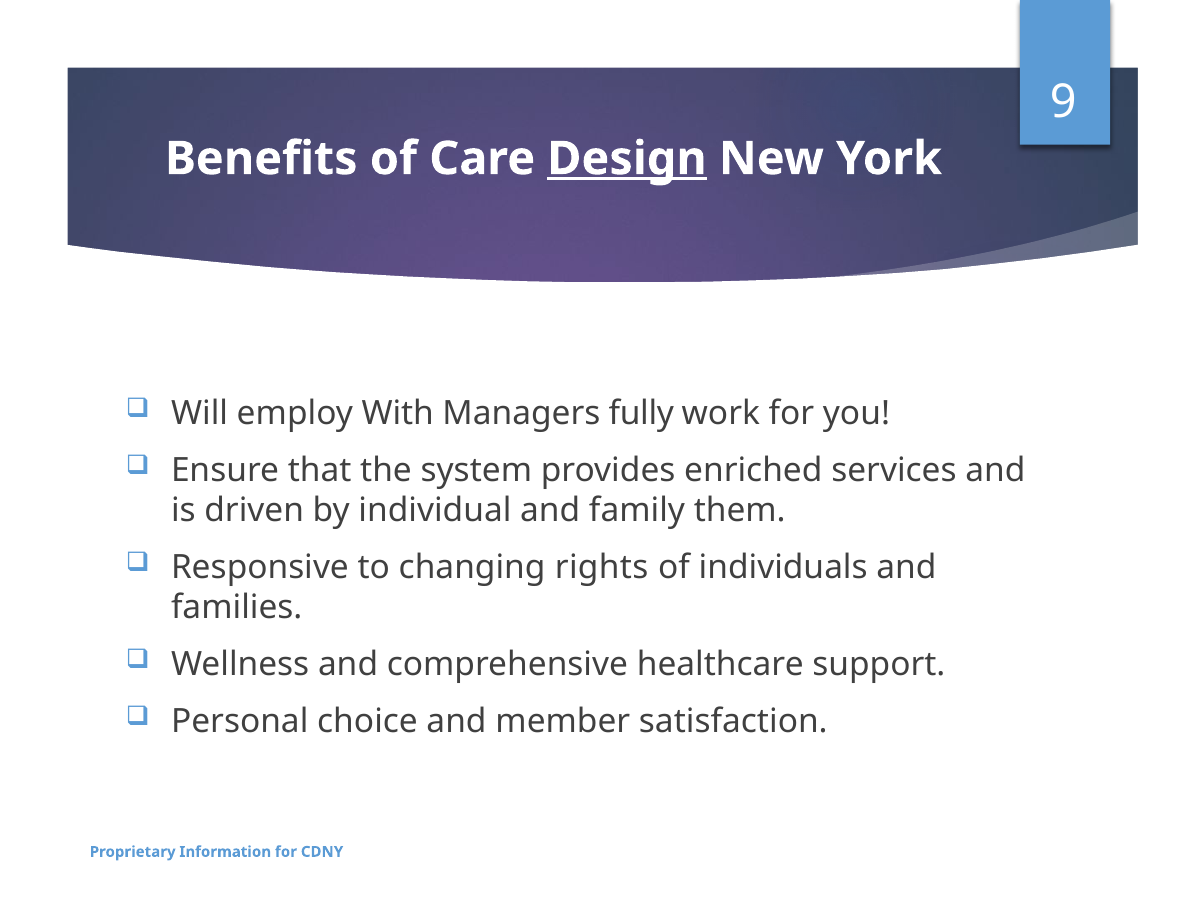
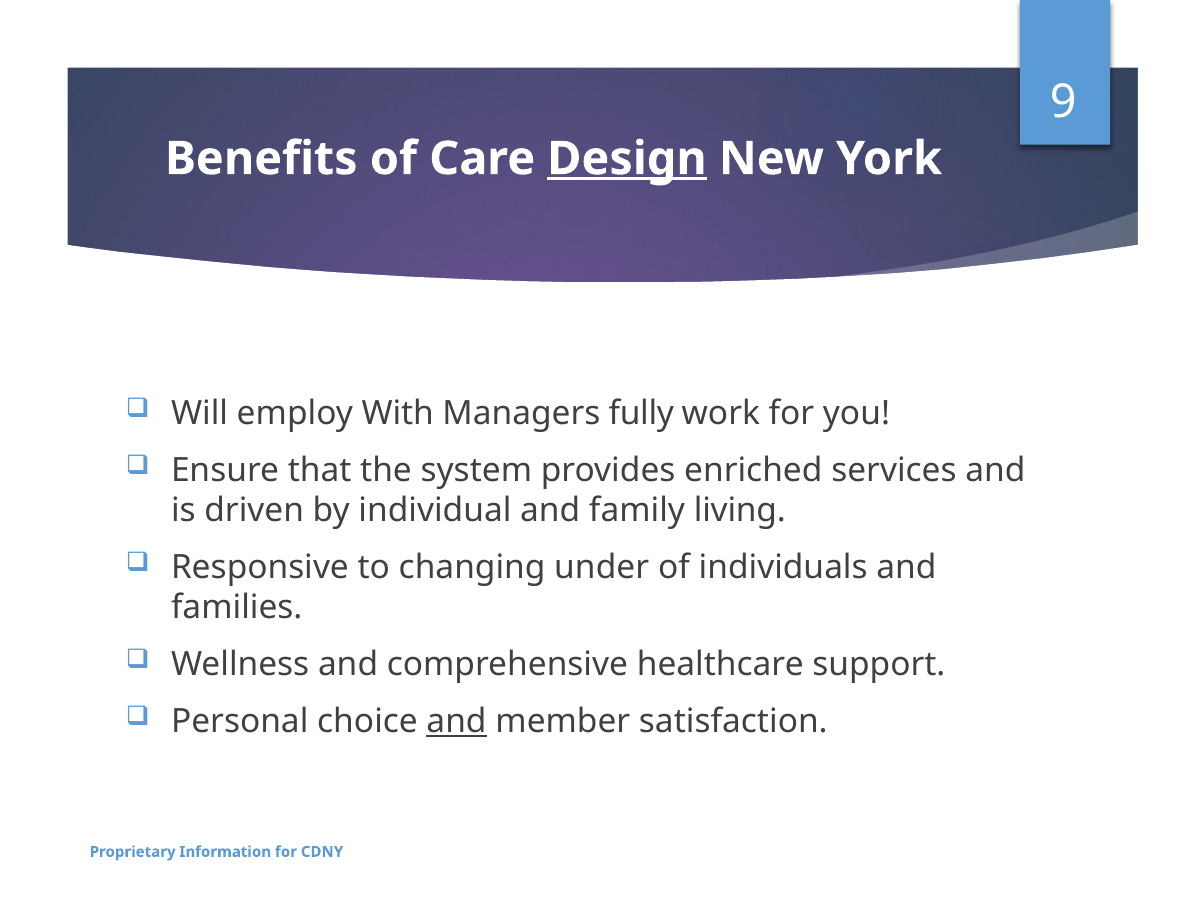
them: them -> living
rights: rights -> under
and at (457, 721) underline: none -> present
